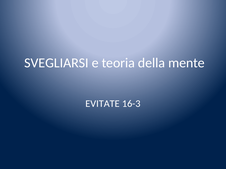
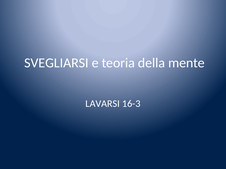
EVITATE: EVITATE -> LAVARSI
